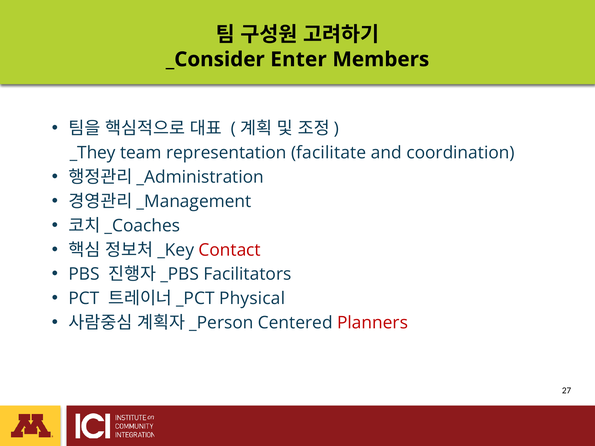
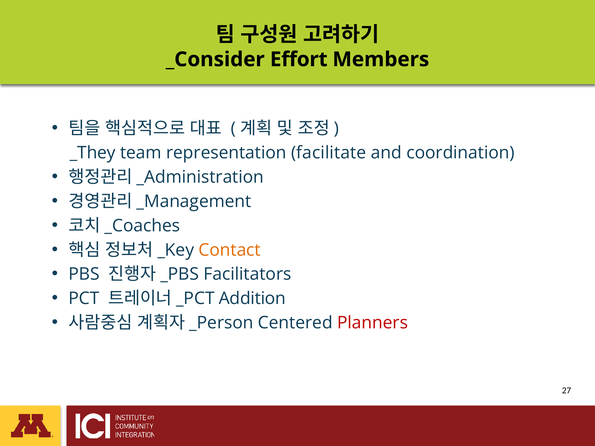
Enter: Enter -> Effort
Contact colour: red -> orange
Physical: Physical -> Addition
